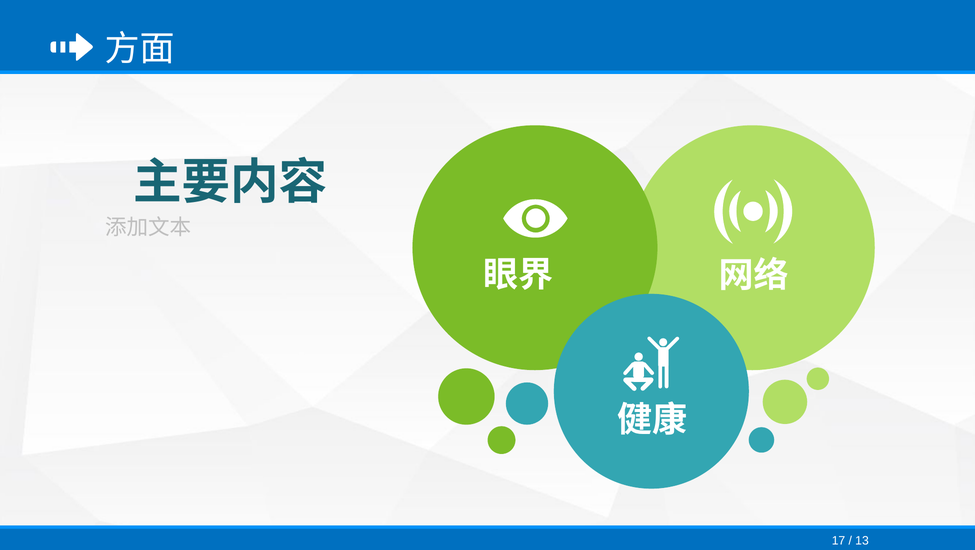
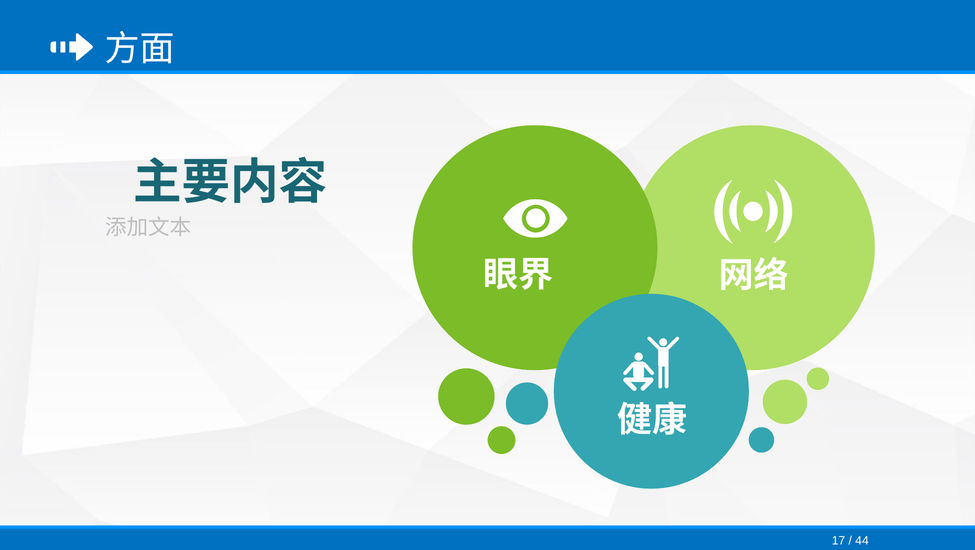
13: 13 -> 44
